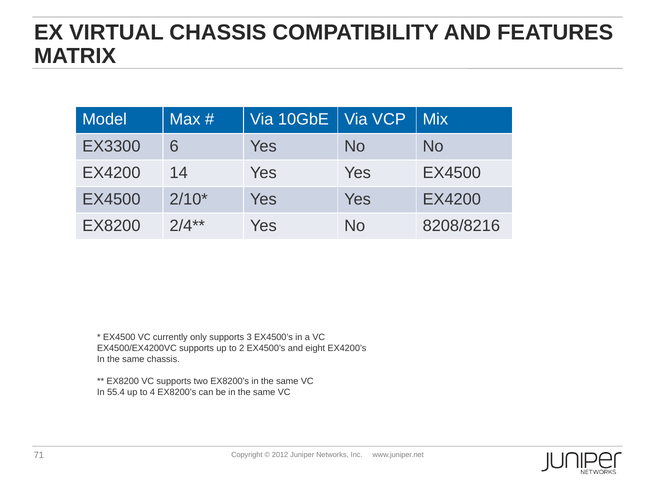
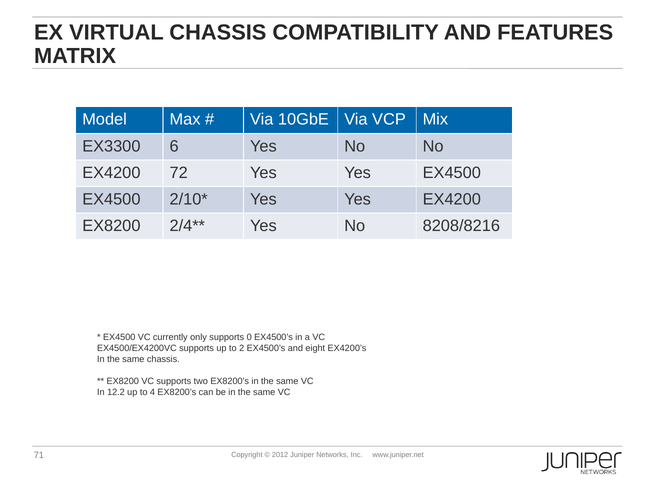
14: 14 -> 72
3: 3 -> 0
55.4: 55.4 -> 12.2
